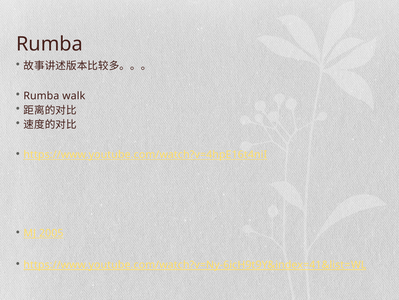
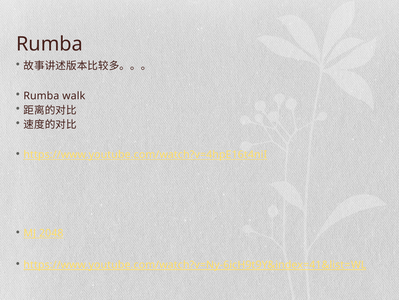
2005: 2005 -> 2048
